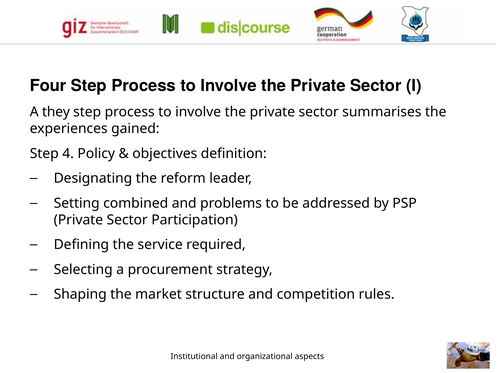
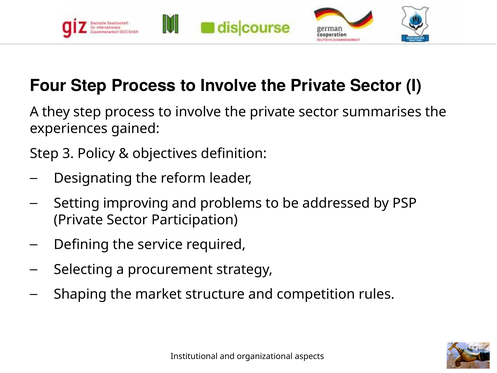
4: 4 -> 3
combined: combined -> improving
